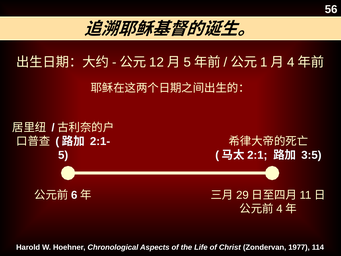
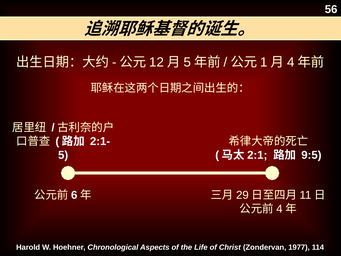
3:5: 3:5 -> 9:5
